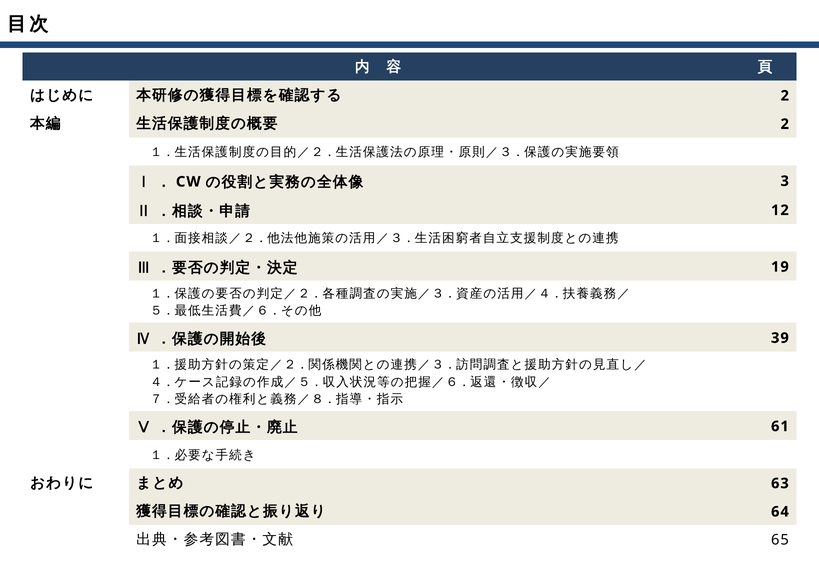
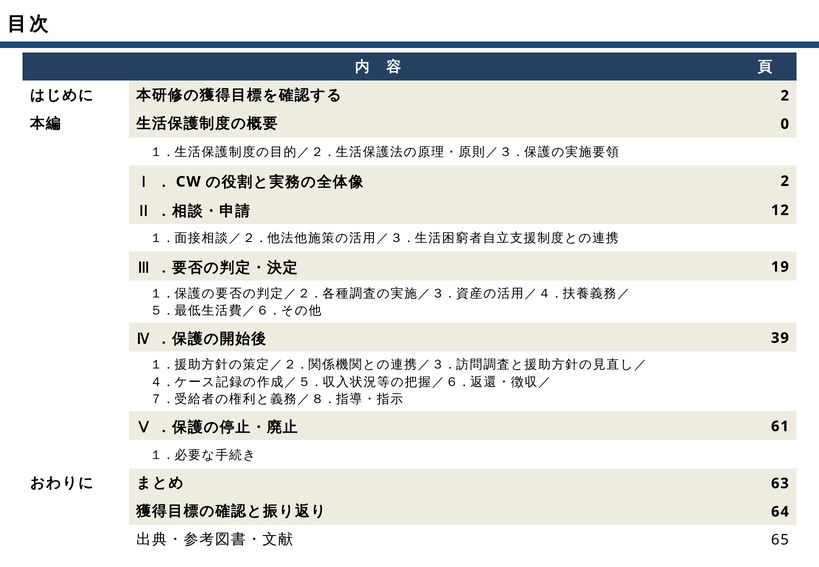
2 at (785, 124): 2 -> 0
3 at (785, 181): 3 -> 2
